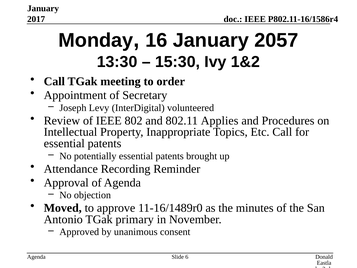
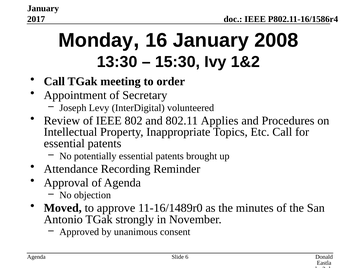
2057: 2057 -> 2008
primary: primary -> strongly
